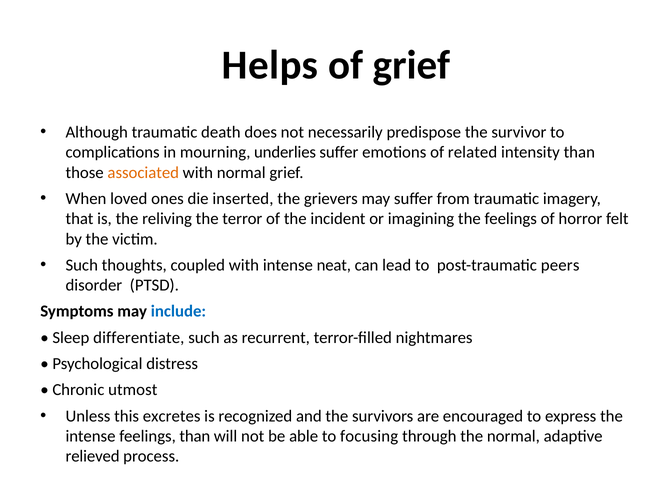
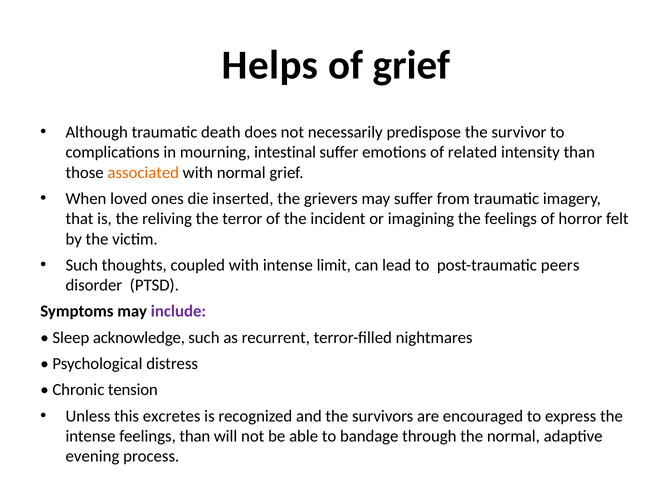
underlies: underlies -> intestinal
neat: neat -> limit
include colour: blue -> purple
differentiate: differentiate -> acknowledge
utmost: utmost -> tension
focusing: focusing -> bandage
relieved: relieved -> evening
